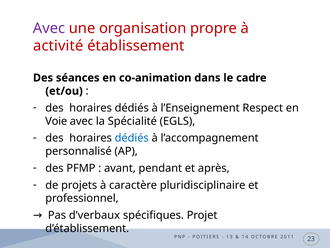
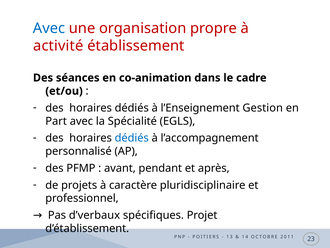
Avec at (49, 28) colour: purple -> blue
Respect: Respect -> Gestion
Voie: Voie -> Part
